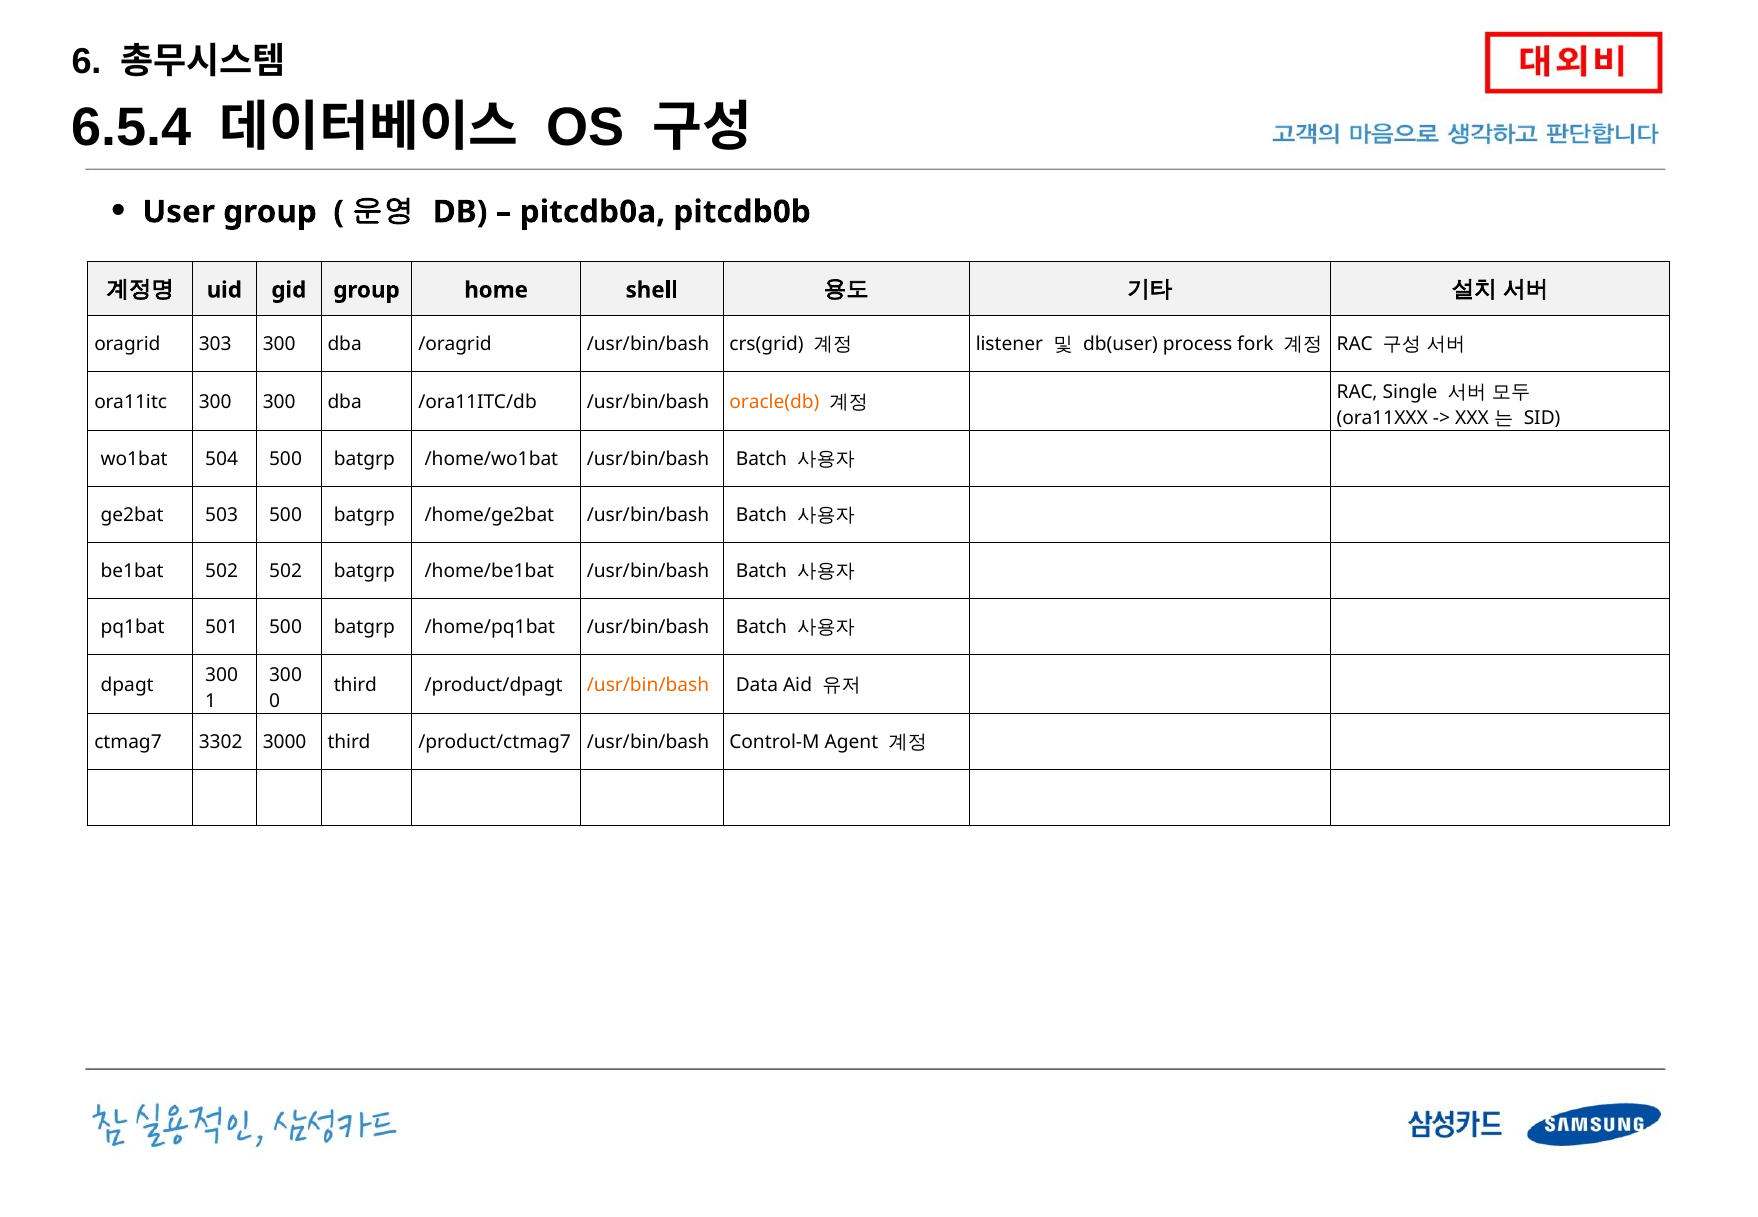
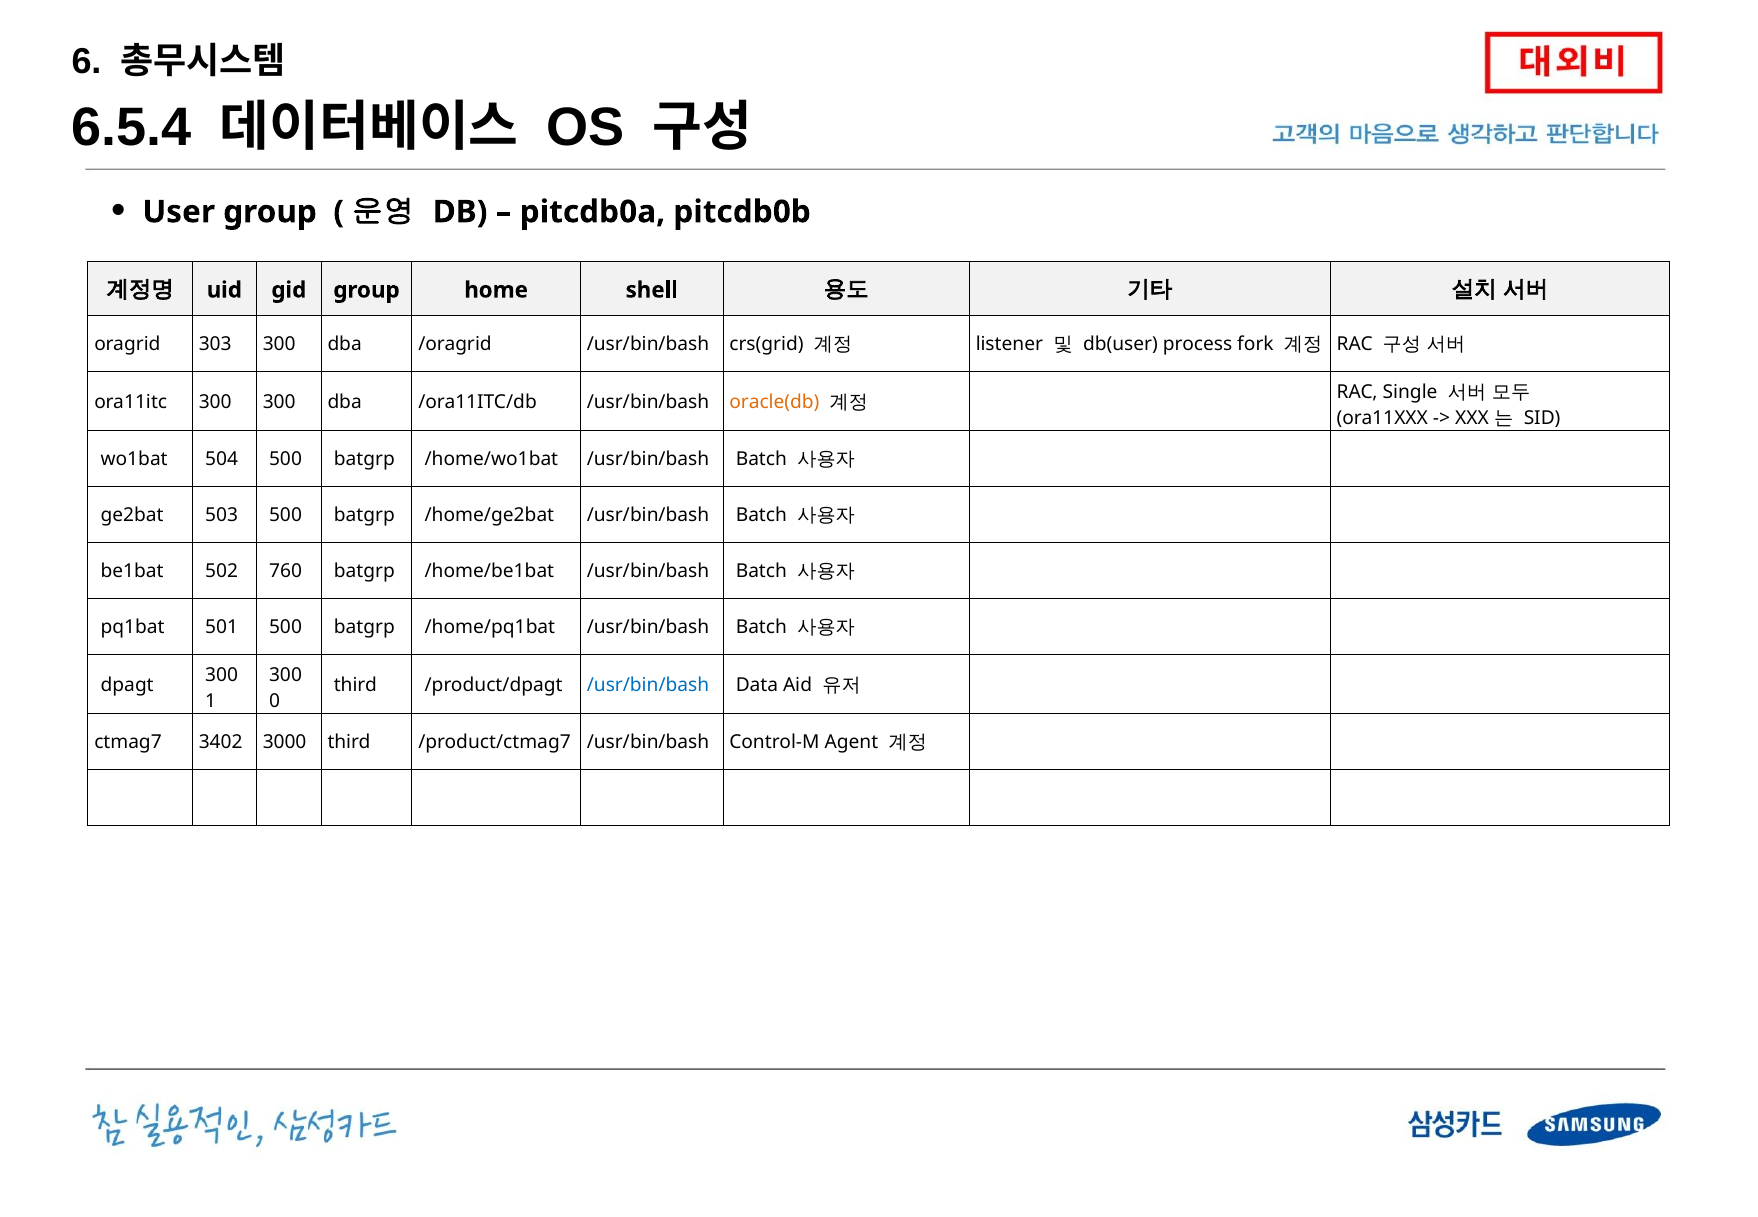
502 502: 502 -> 760
/usr/bin/bash at (648, 685) colour: orange -> blue
3302: 3302 -> 3402
